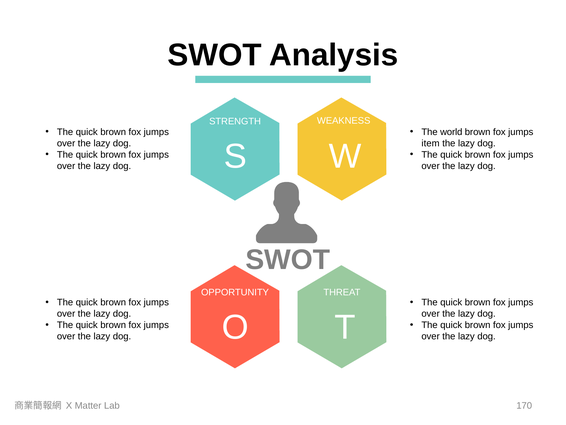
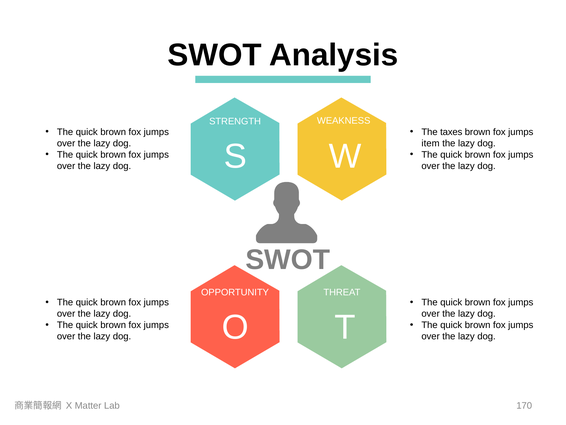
world: world -> taxes
